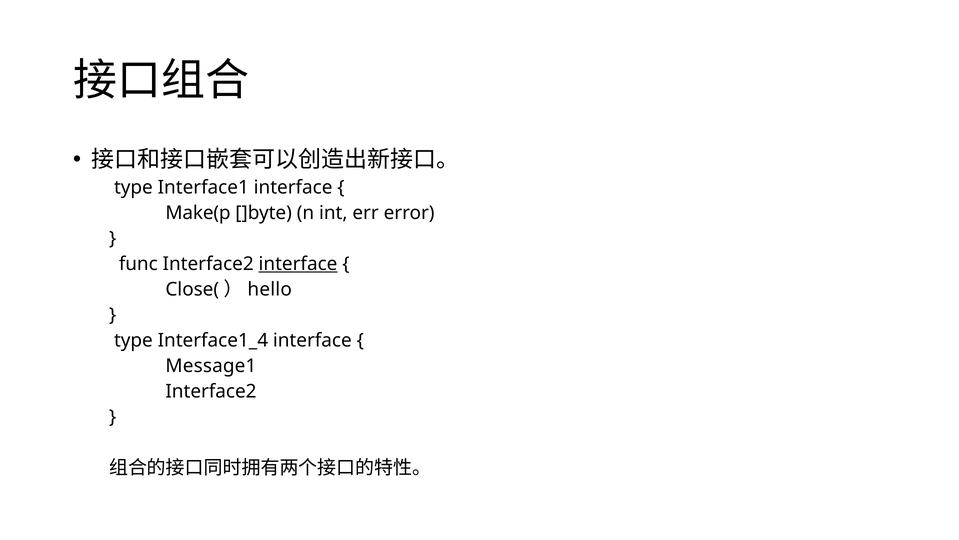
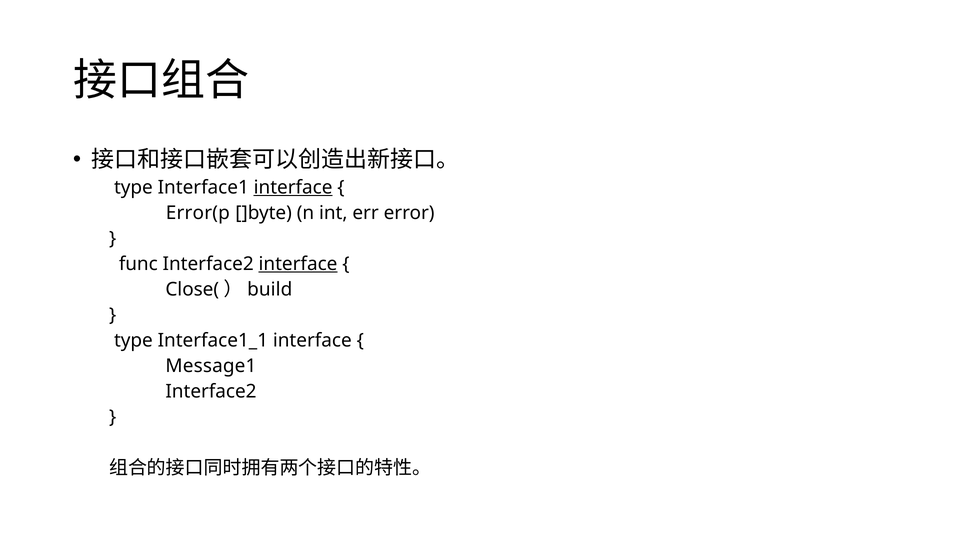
interface at (293, 187) underline: none -> present
Make(p: Make(p -> Error(p
hello: hello -> build
Interface1_4: Interface1_4 -> Interface1_1
